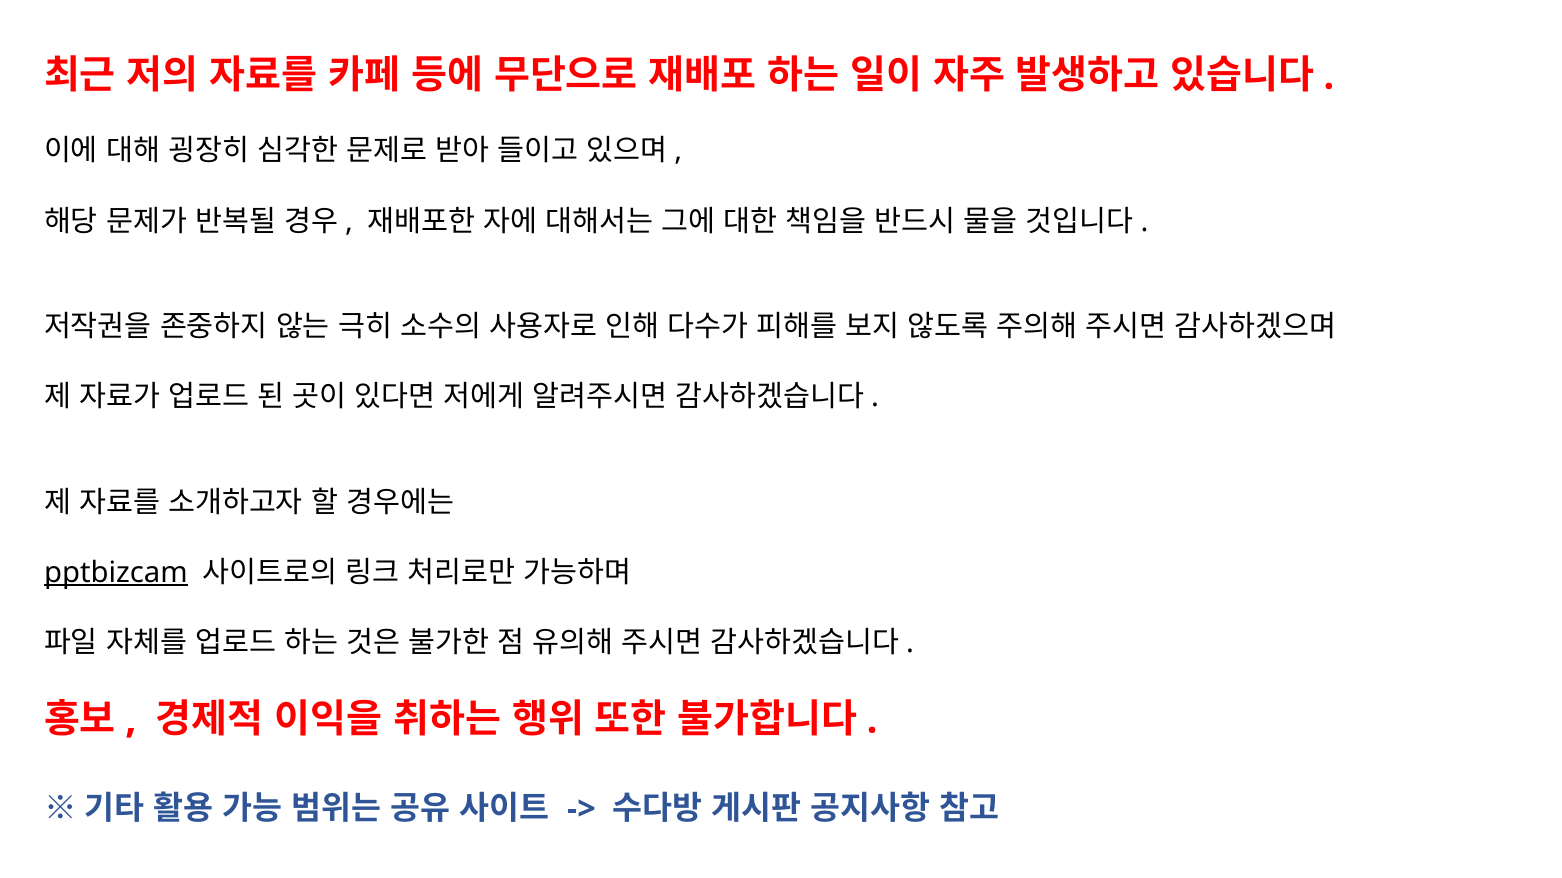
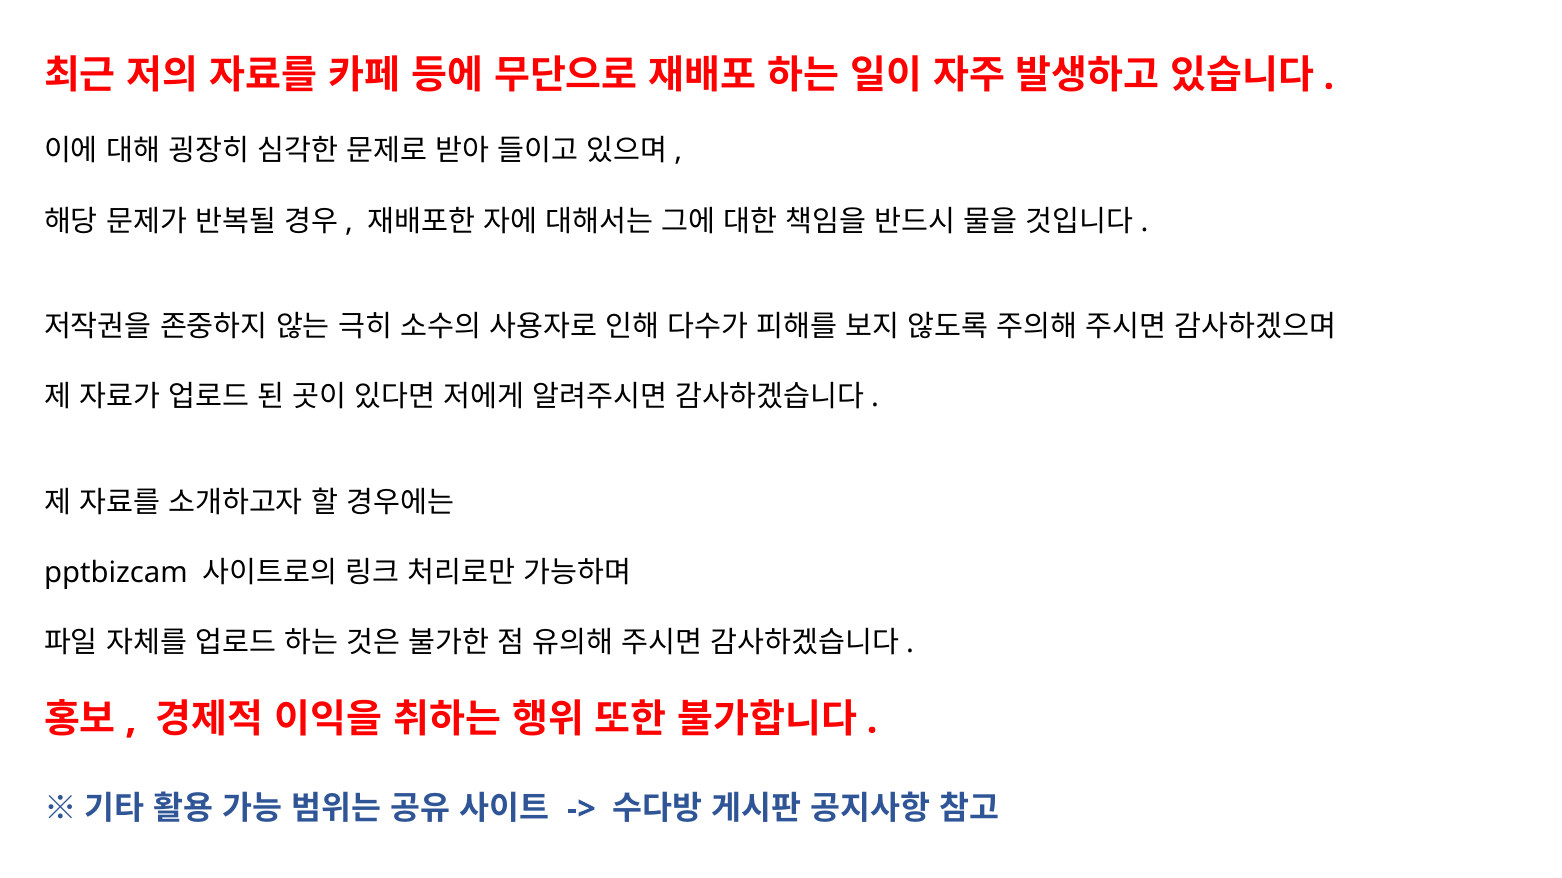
pptbizcam underline: present -> none
